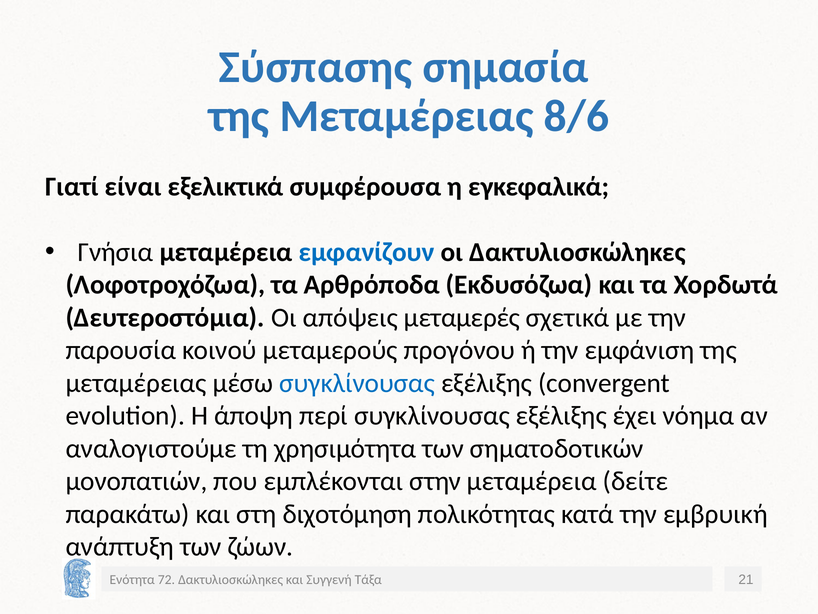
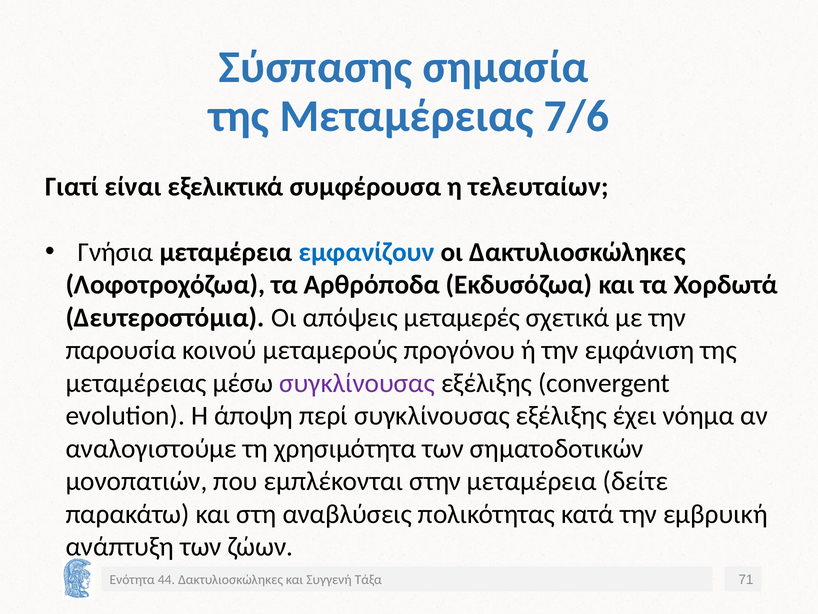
8/6: 8/6 -> 7/6
εγκεφαλικά: εγκεφαλικά -> τελευταίων
συγκλίνουσας at (357, 383) colour: blue -> purple
διχοτόμηση: διχοτόμηση -> αναβλύσεις
72: 72 -> 44
21: 21 -> 71
